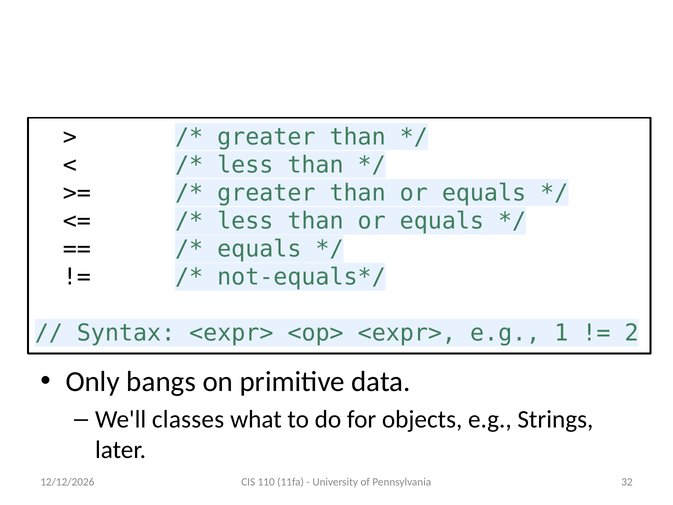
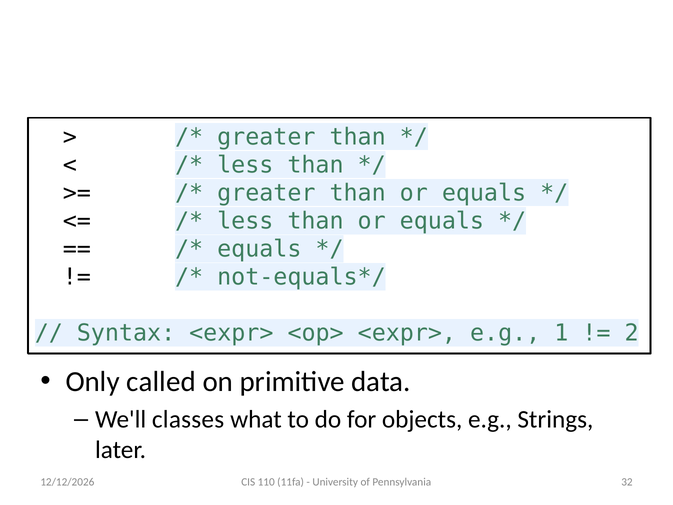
bangs: bangs -> called
